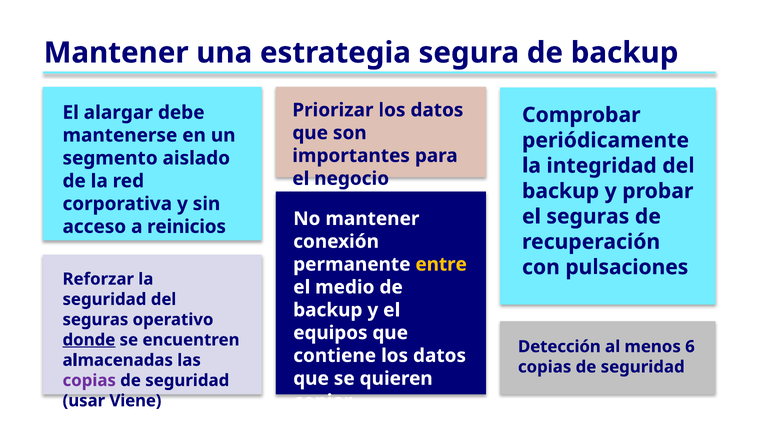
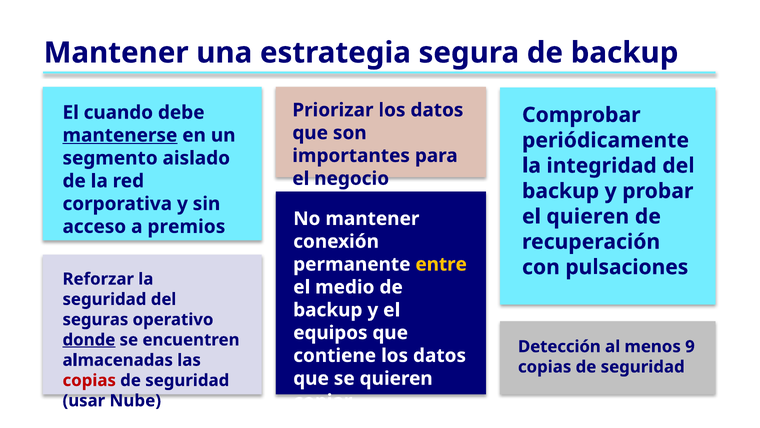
alargar: alargar -> cuando
mantenerse underline: none -> present
el seguras: seguras -> quieren
reinicios: reinicios -> premios
6: 6 -> 9
copias at (89, 380) colour: purple -> red
Viene: Viene -> Nube
